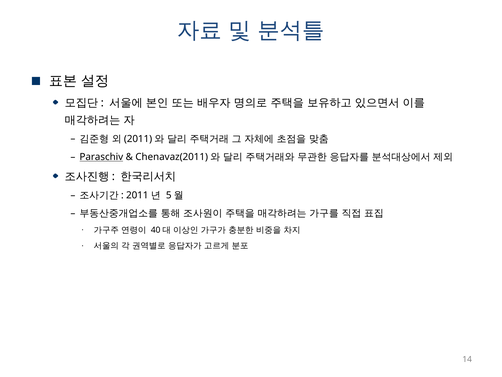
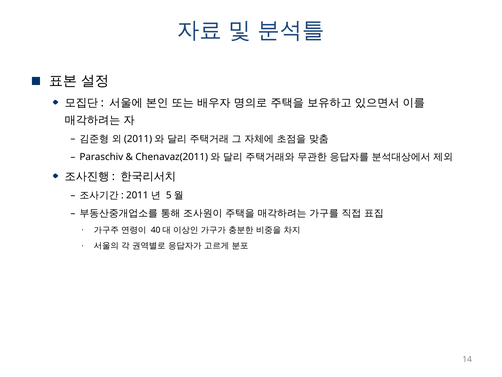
Paraschiv underline: present -> none
